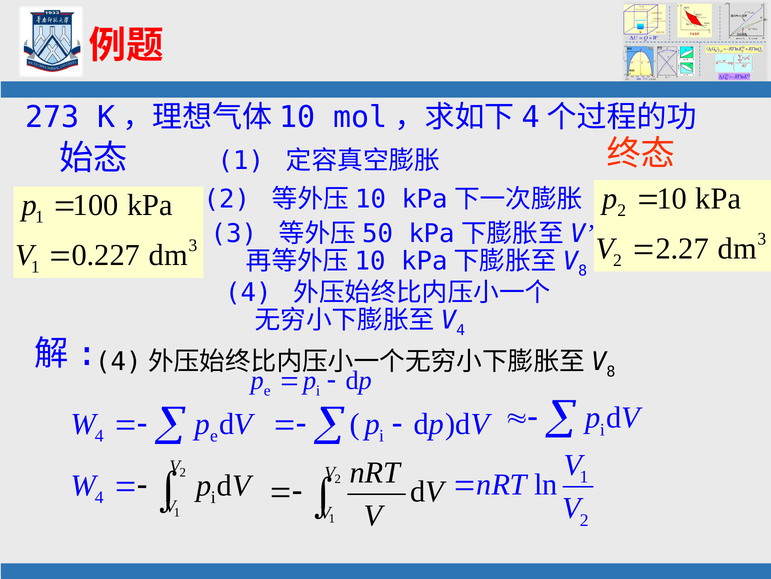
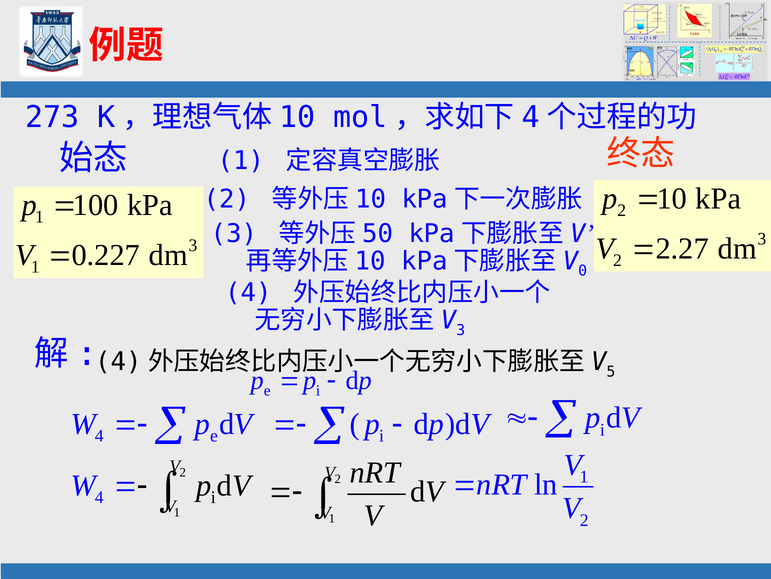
8 at (583, 271): 8 -> 0
4 at (461, 330): 4 -> 3
8 at (611, 371): 8 -> 5
